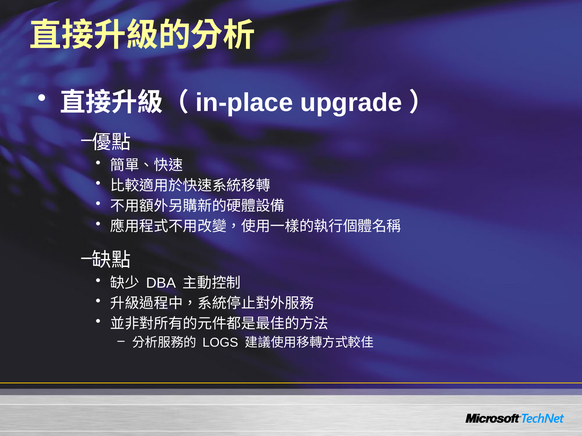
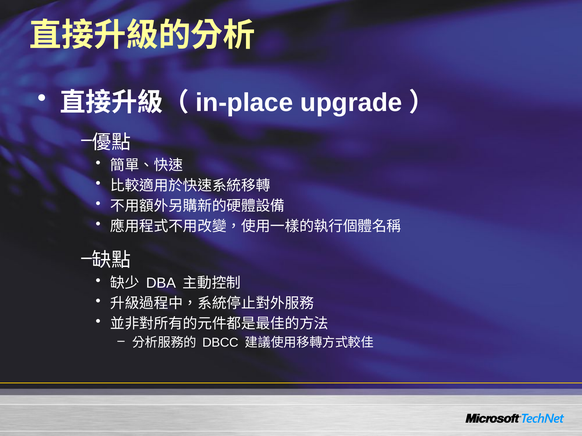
LOGS: LOGS -> DBCC
